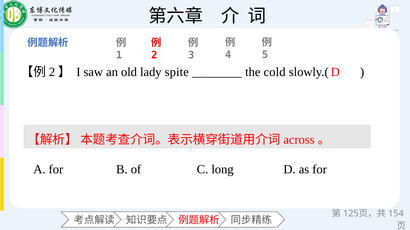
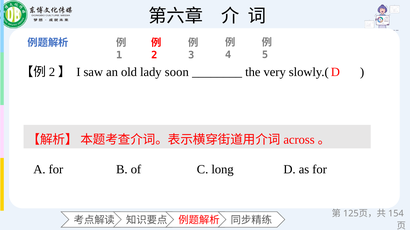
spite: spite -> soon
cold: cold -> very
